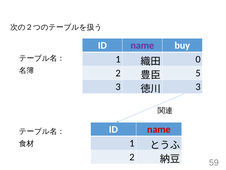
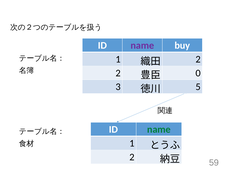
0 at (198, 59): 0 -> 2
5: 5 -> 0
3 at (198, 87): 3 -> 5
name at (159, 129) colour: red -> green
